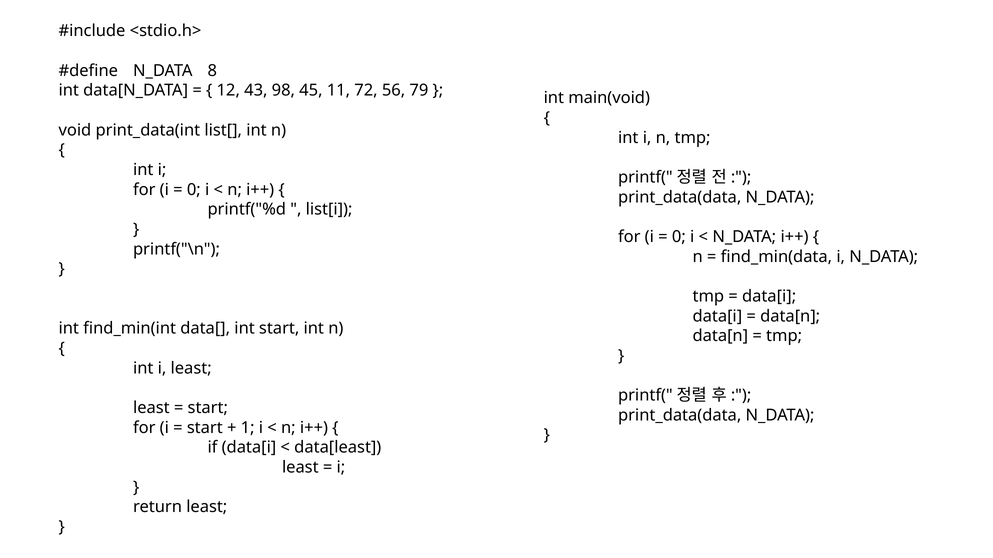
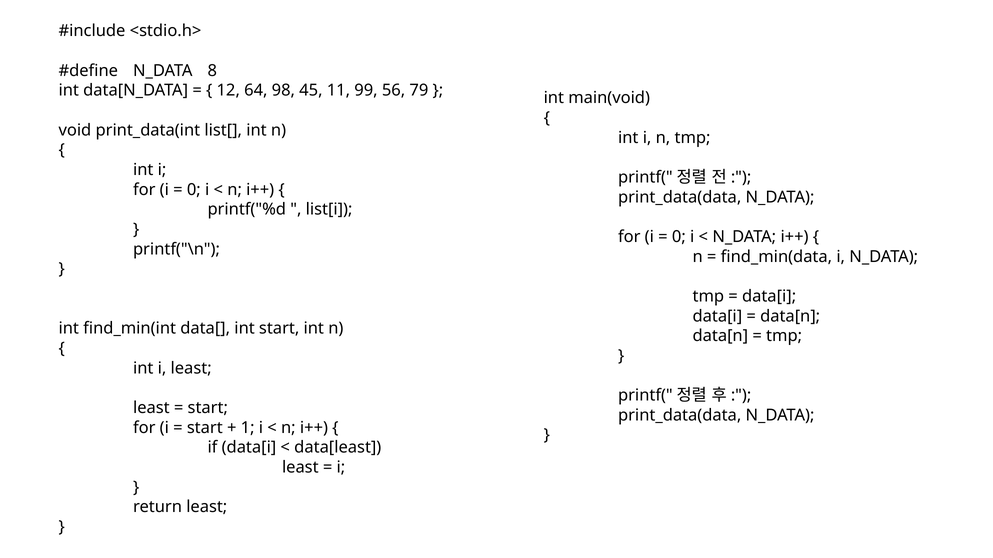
43: 43 -> 64
72: 72 -> 99
